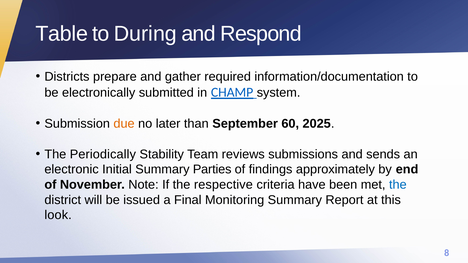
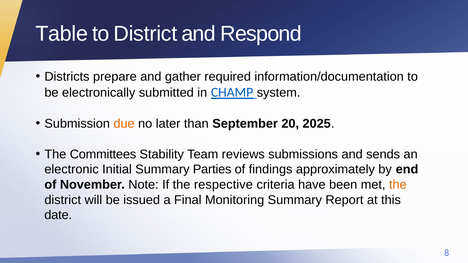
to During: During -> District
60: 60 -> 20
Periodically: Periodically -> Committees
the at (398, 185) colour: blue -> orange
look: look -> date
